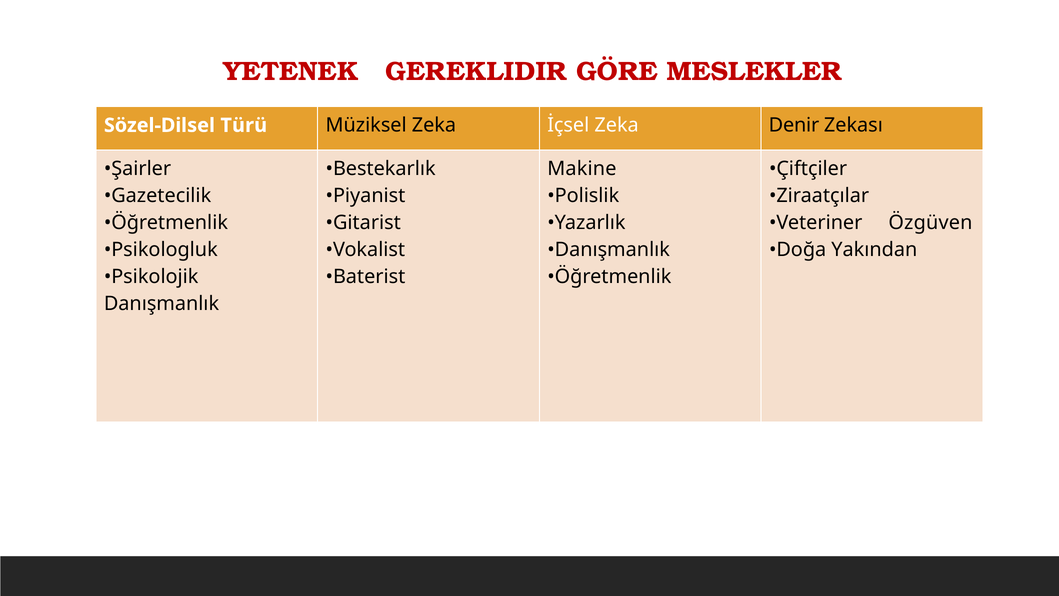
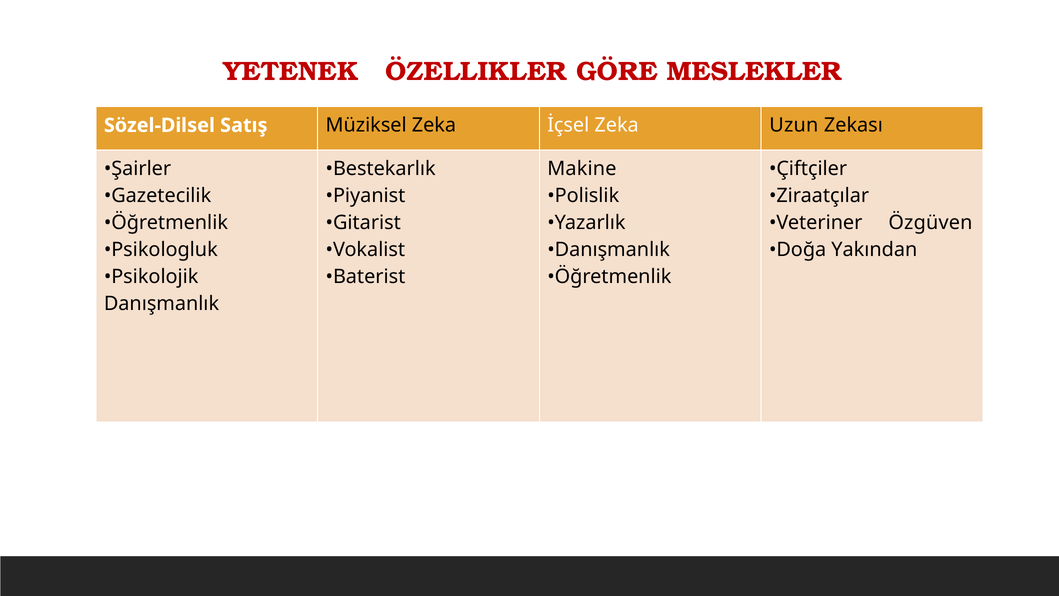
GEREKLIDIR: GEREKLIDIR -> ÖZELLIKLER
Türü: Türü -> Satış
Denir: Denir -> Uzun
